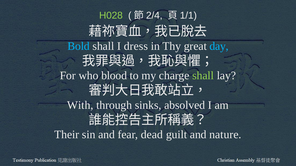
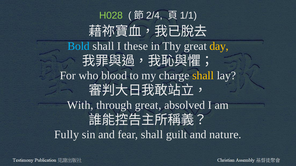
dress: dress -> these
day colour: light blue -> yellow
shall at (203, 76) colour: light green -> yellow
through sinks: sinks -> great
Their: Their -> Fully
fear dead: dead -> shall
